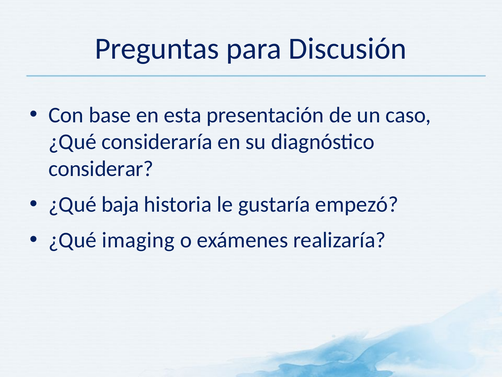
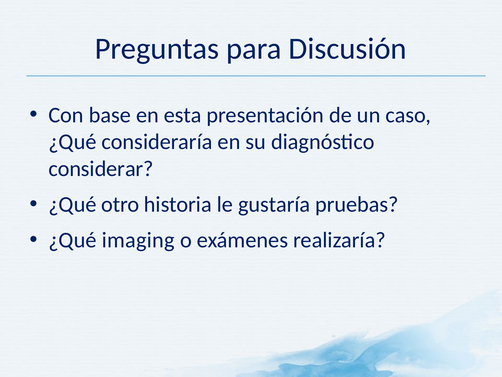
baja: baja -> otro
empezó: empezó -> pruebas
